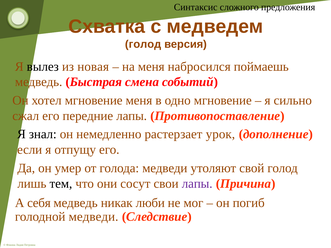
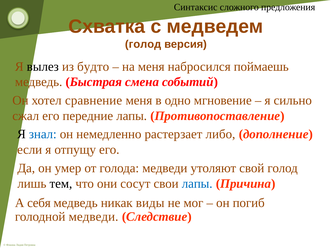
новая: новая -> будто
хотел мгновение: мгновение -> сравнение
знал colour: black -> blue
урок: урок -> либо
лапы at (197, 184) colour: purple -> blue
люби: люби -> виды
